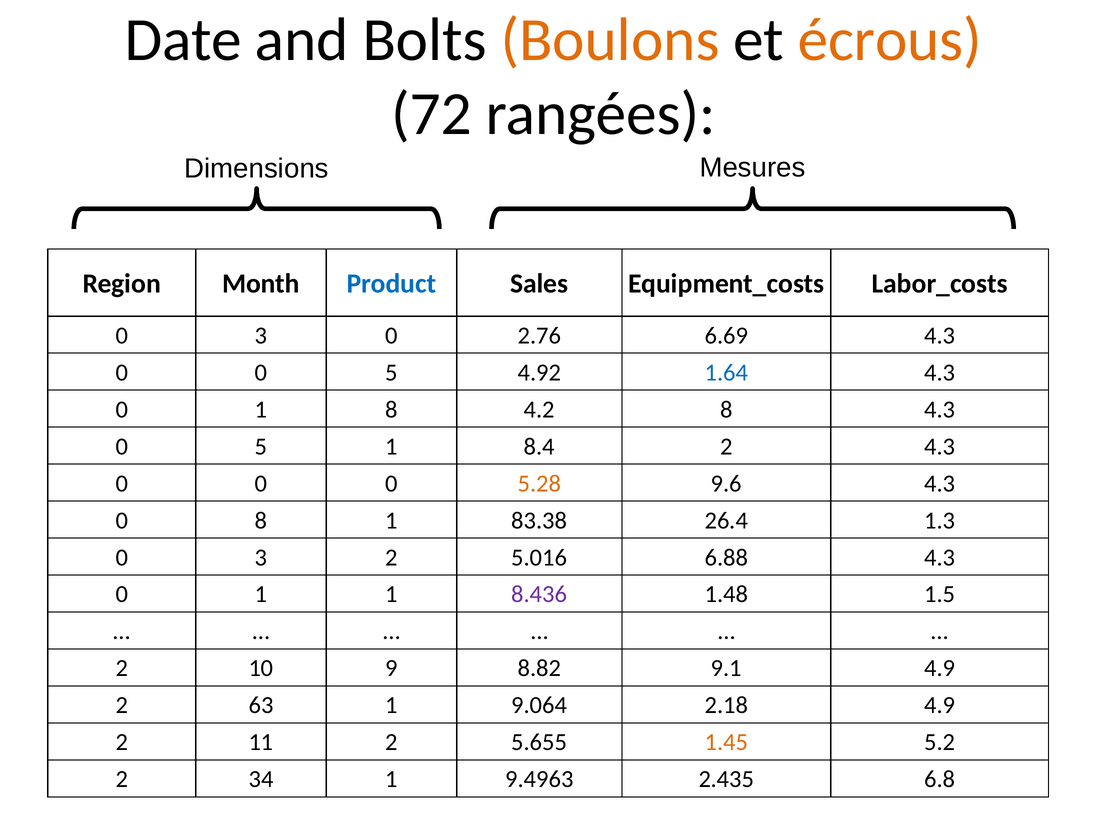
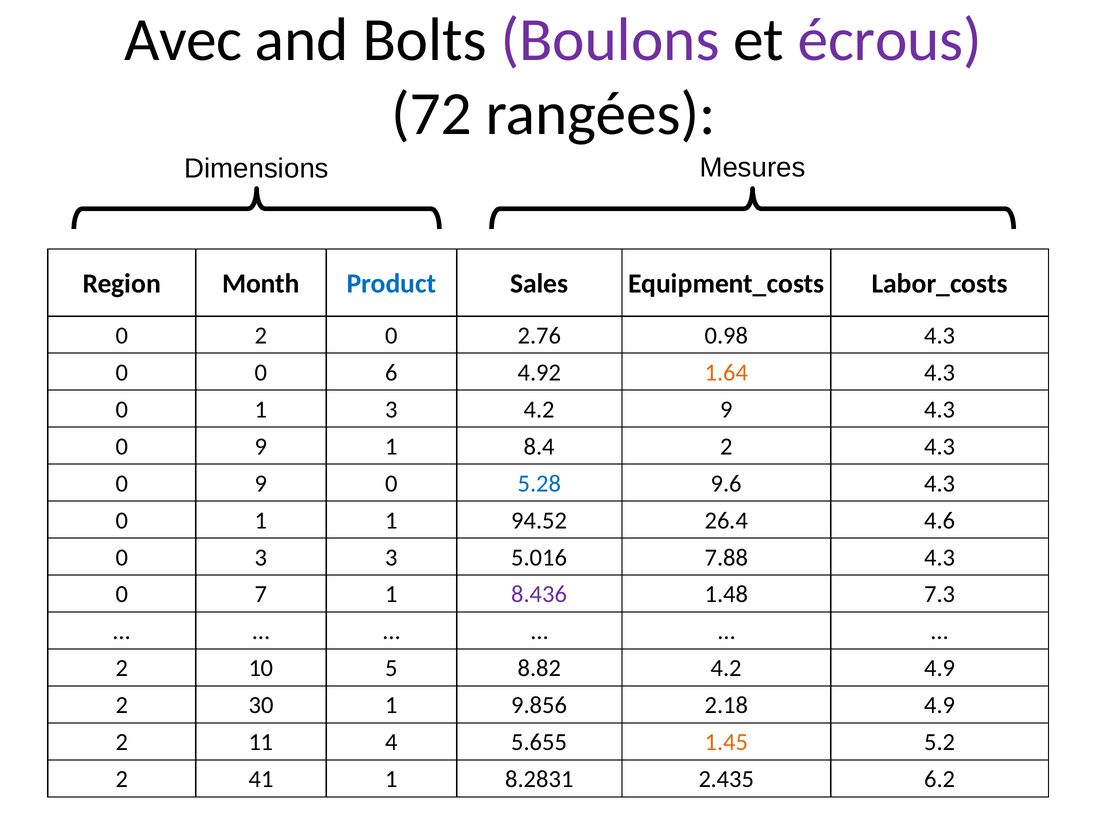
Date: Date -> Avec
Boulons colour: orange -> purple
écrous colour: orange -> purple
3 at (261, 335): 3 -> 2
6.69: 6.69 -> 0.98
0 0 5: 5 -> 6
1.64 colour: blue -> orange
1 8: 8 -> 3
4.2 8: 8 -> 9
5 at (261, 446): 5 -> 9
0 at (261, 483): 0 -> 9
5.28 colour: orange -> blue
8 at (261, 520): 8 -> 1
83.38: 83.38 -> 94.52
1.3: 1.3 -> 4.6
3 2: 2 -> 3
6.88: 6.88 -> 7.88
1 at (261, 594): 1 -> 7
1.5: 1.5 -> 7.3
9: 9 -> 5
8.82 9.1: 9.1 -> 4.2
63: 63 -> 30
9.064: 9.064 -> 9.856
11 2: 2 -> 4
34: 34 -> 41
9.4963: 9.4963 -> 8.2831
6.8: 6.8 -> 6.2
